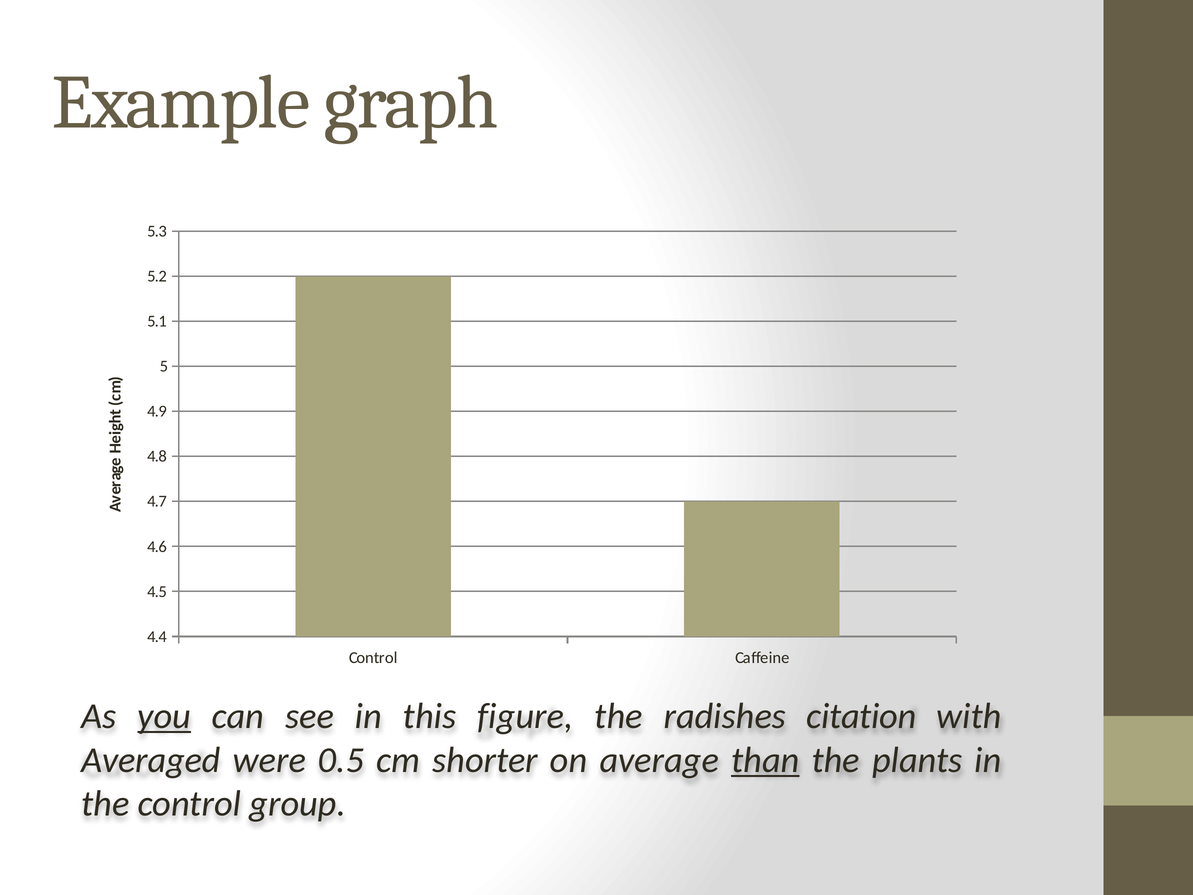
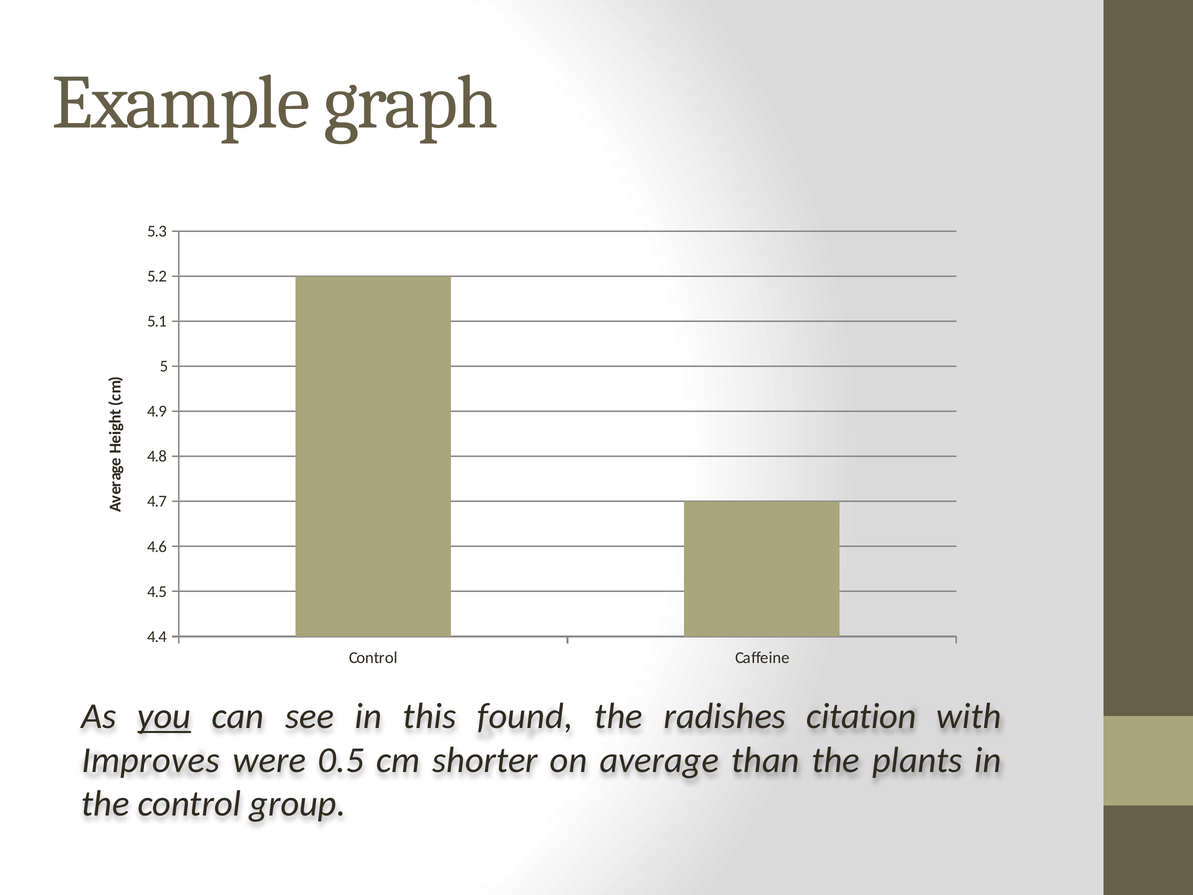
figure: figure -> found
Averaged: Averaged -> Improves
than underline: present -> none
